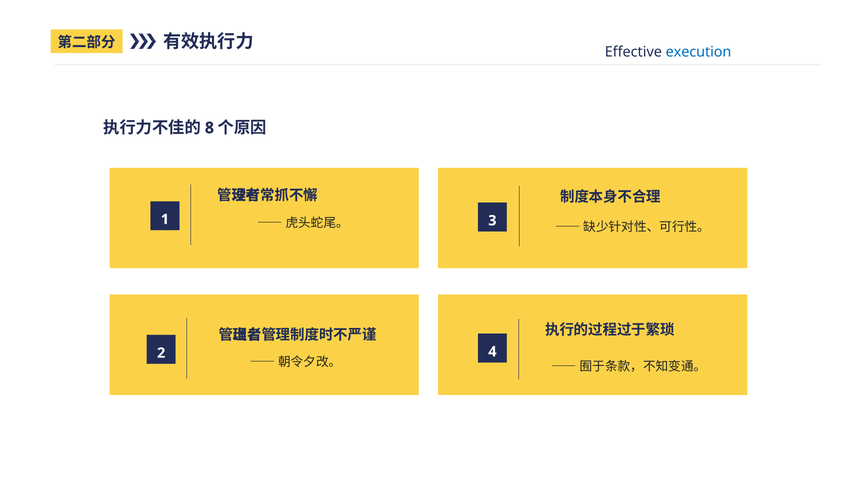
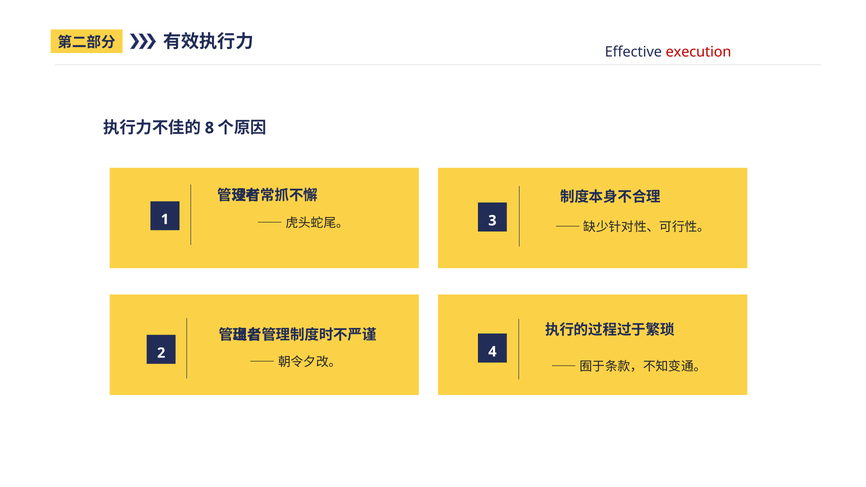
execution colour: blue -> red
